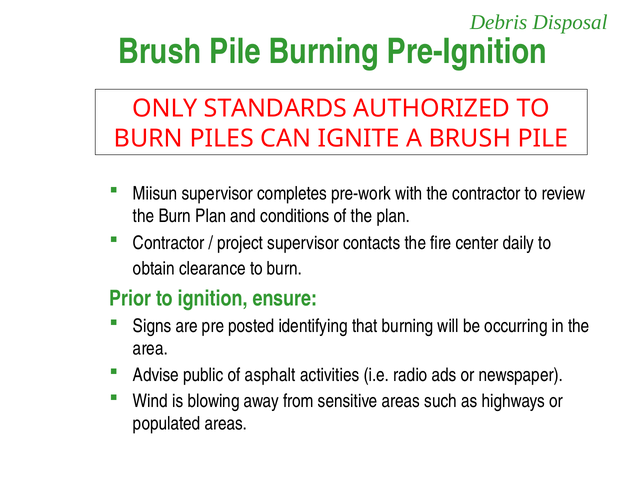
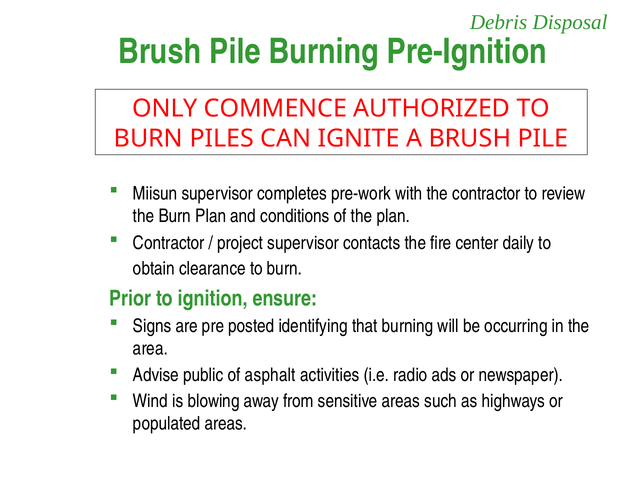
STANDARDS: STANDARDS -> COMMENCE
